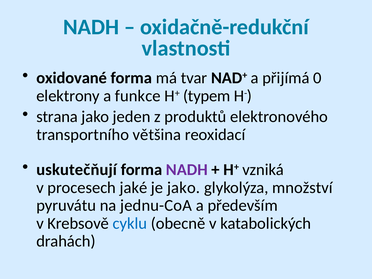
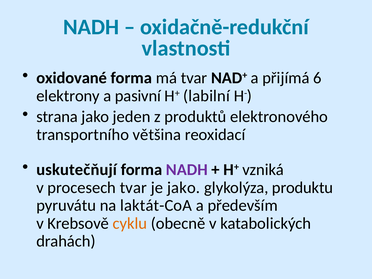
0: 0 -> 6
funkce: funkce -> pasivní
typem: typem -> labilní
procesech jaké: jaké -> tvar
množství: množství -> produktu
jednu-CoA: jednu-CoA -> laktát-CoA
cyklu colour: blue -> orange
